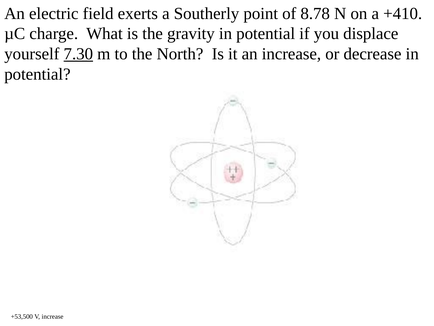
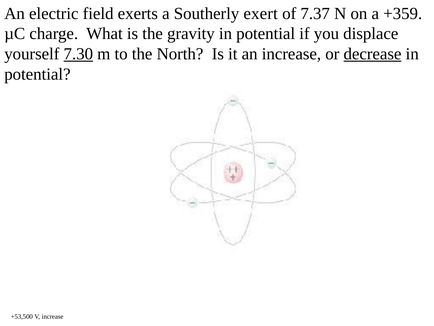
point: point -> exert
8.78: 8.78 -> 7.37
+410: +410 -> +359
decrease underline: none -> present
